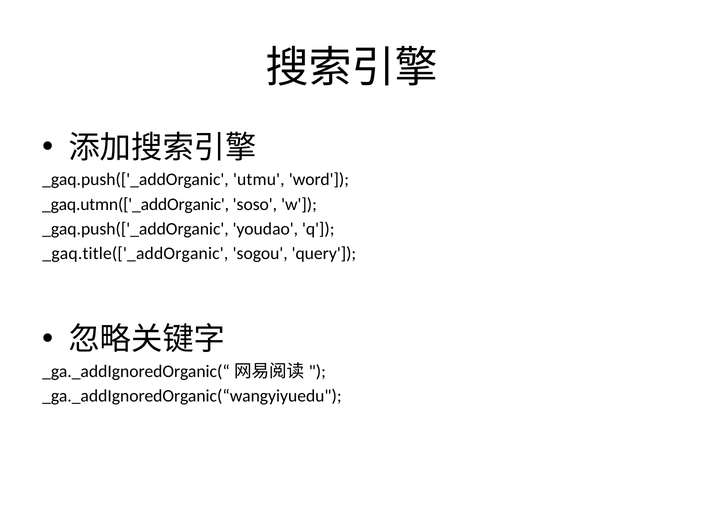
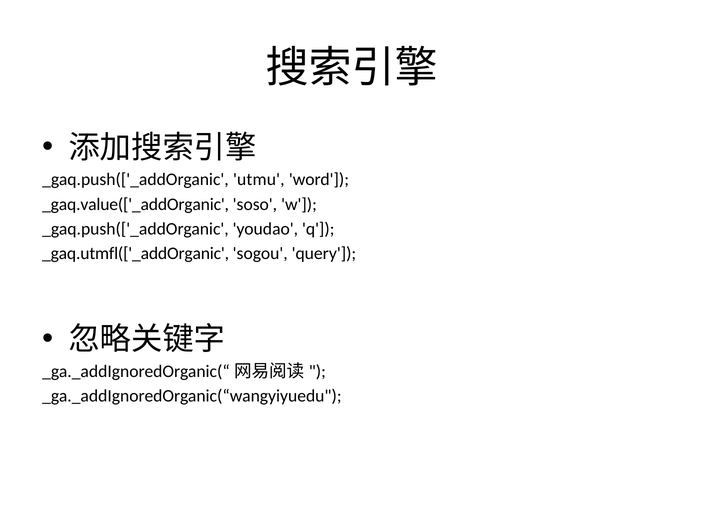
_gaq.utmn(['_addOrganic: _gaq.utmn(['_addOrganic -> _gaq.value(['_addOrganic
_gaq.title(['_addOrganic: _gaq.title(['_addOrganic -> _gaq.utmfl(['_addOrganic
